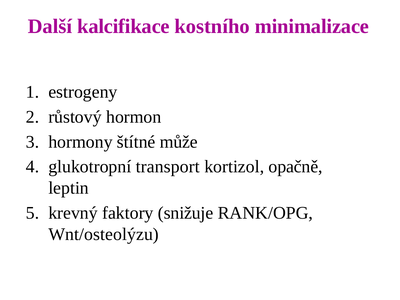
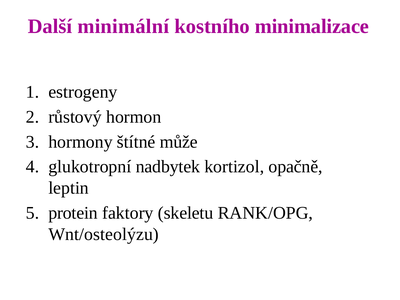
kalcifikace: kalcifikace -> minimální
transport: transport -> nadbytek
krevný: krevný -> protein
snižuje: snižuje -> skeletu
